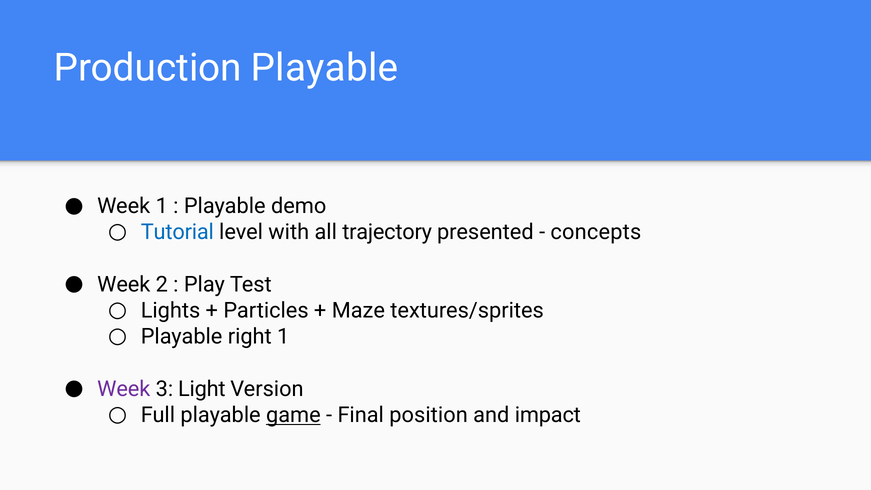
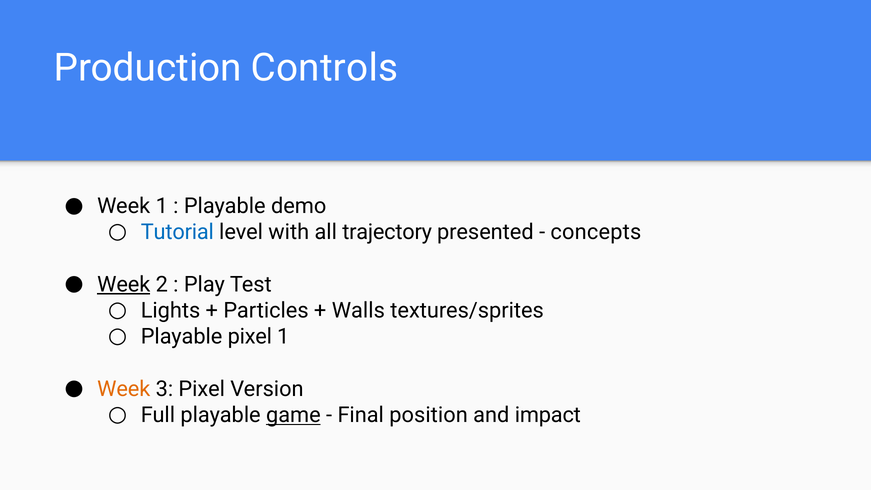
Production Playable: Playable -> Controls
Week at (124, 284) underline: none -> present
Maze: Maze -> Walls
Playable right: right -> pixel
Week at (124, 389) colour: purple -> orange
3 Light: Light -> Pixel
